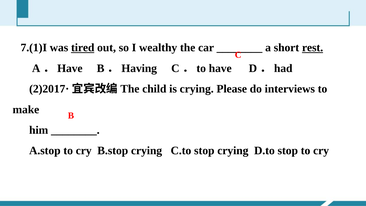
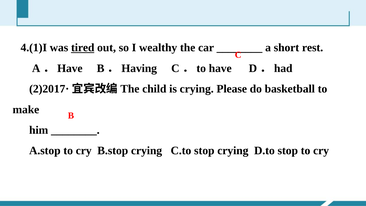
7.(1)I: 7.(1)I -> 4.(1)I
rest underline: present -> none
interviews: interviews -> basketball
